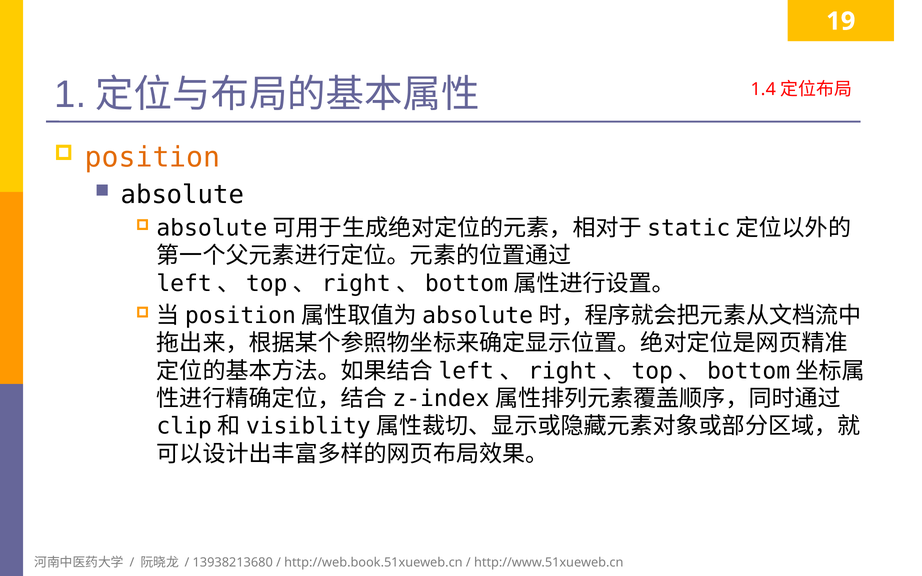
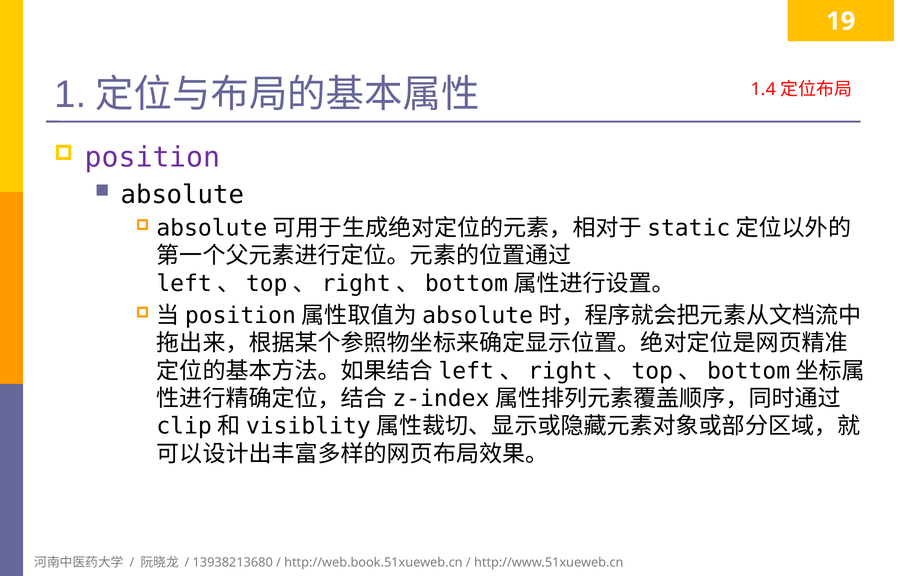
position colour: orange -> purple
